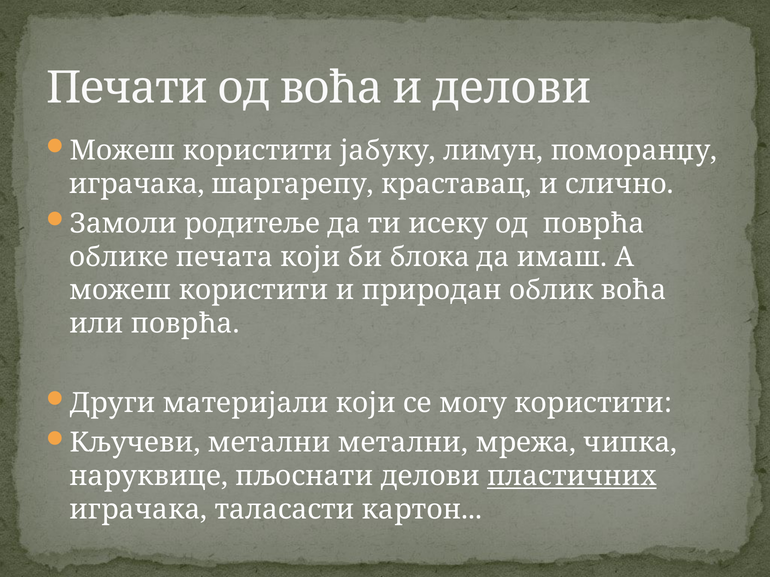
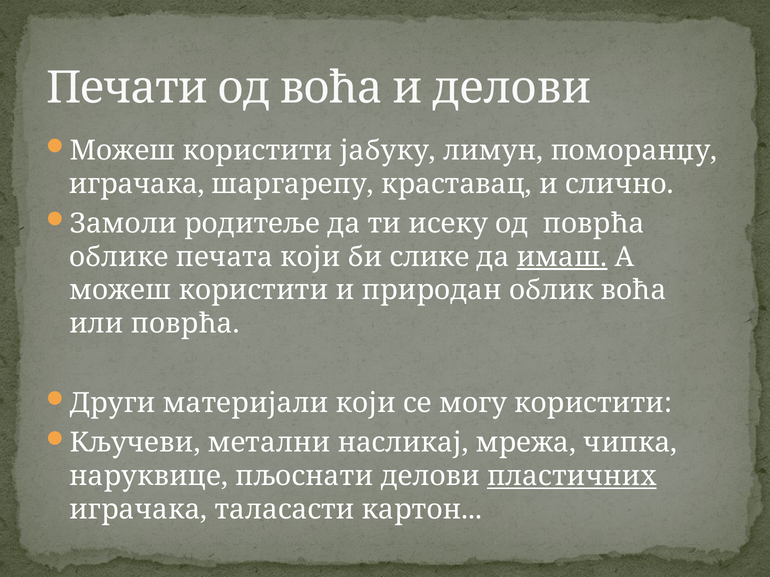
блока: блока -> слике
имаш underline: none -> present
метални метални: метални -> насликај
